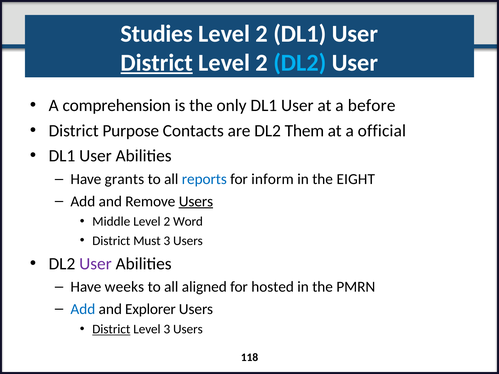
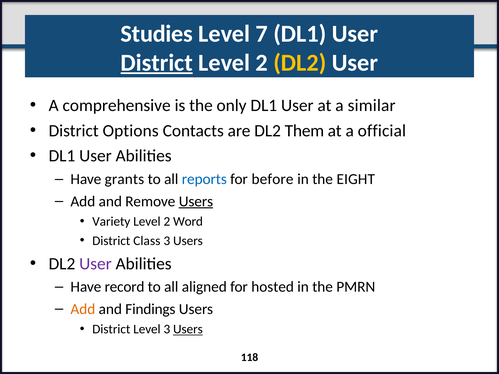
2 at (262, 34): 2 -> 7
DL2 at (300, 63) colour: light blue -> yellow
comprehension: comprehension -> comprehensive
before: before -> similar
Purpose: Purpose -> Options
inform: inform -> before
Middle: Middle -> Variety
Must: Must -> Class
weeks: weeks -> record
Add at (83, 309) colour: blue -> orange
Explorer: Explorer -> Findings
District at (111, 330) underline: present -> none
Users at (188, 330) underline: none -> present
